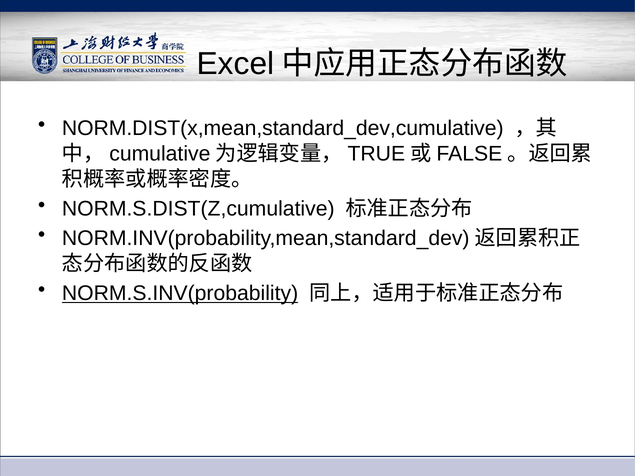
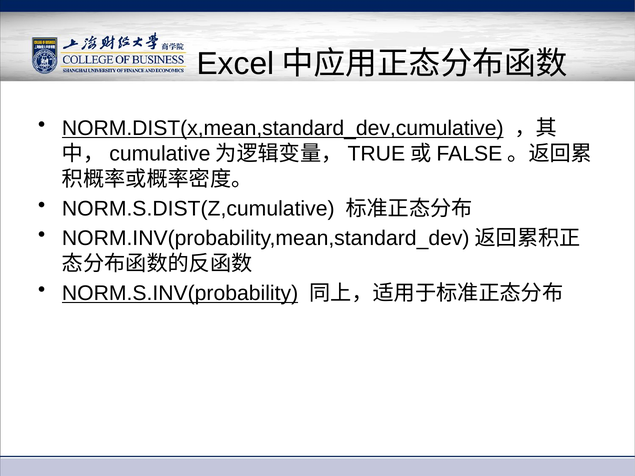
NORM.DIST(x,mean,standard_dev,cumulative underline: none -> present
